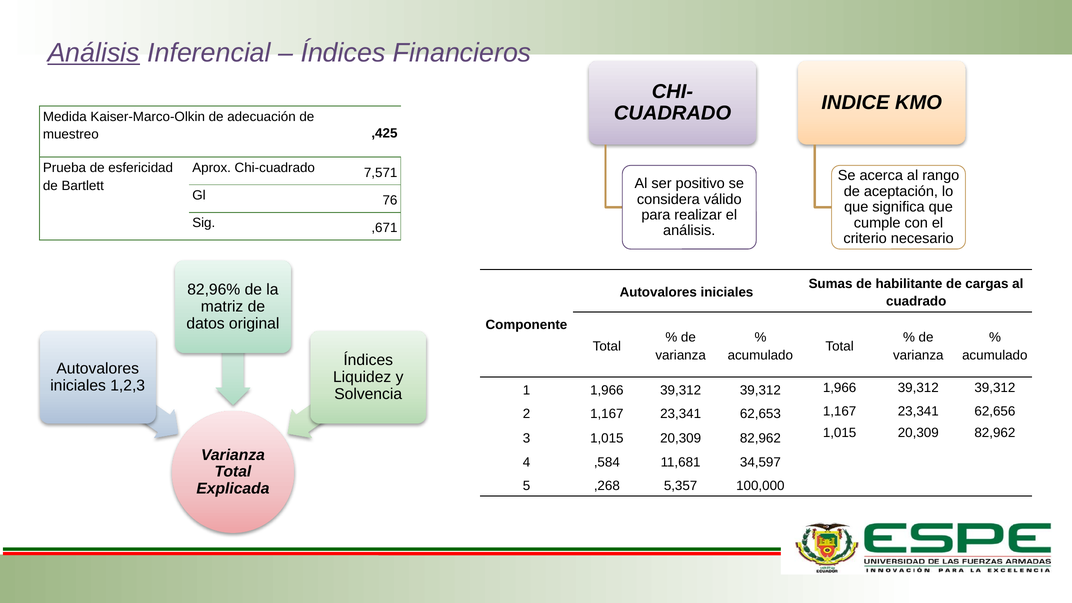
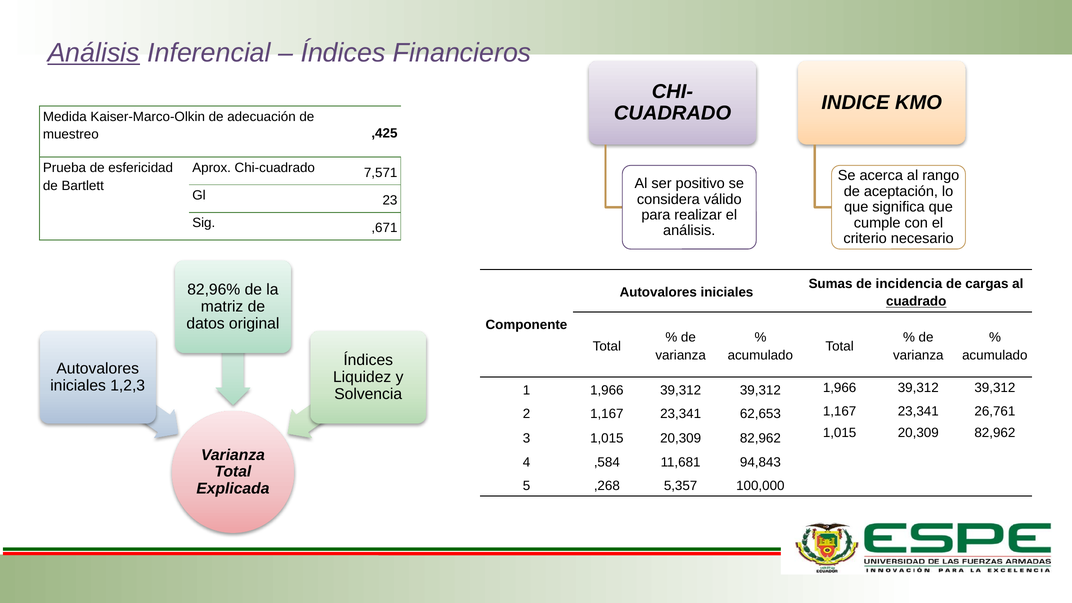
76: 76 -> 23
habilitante: habilitante -> incidencia
cuadrado at (916, 301) underline: none -> present
62,656: 62,656 -> 26,761
34,597: 34,597 -> 94,843
